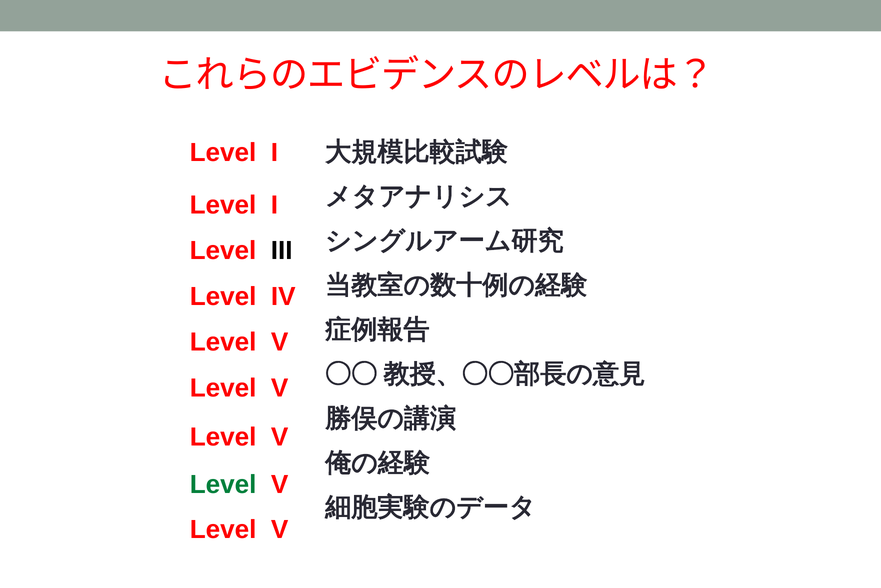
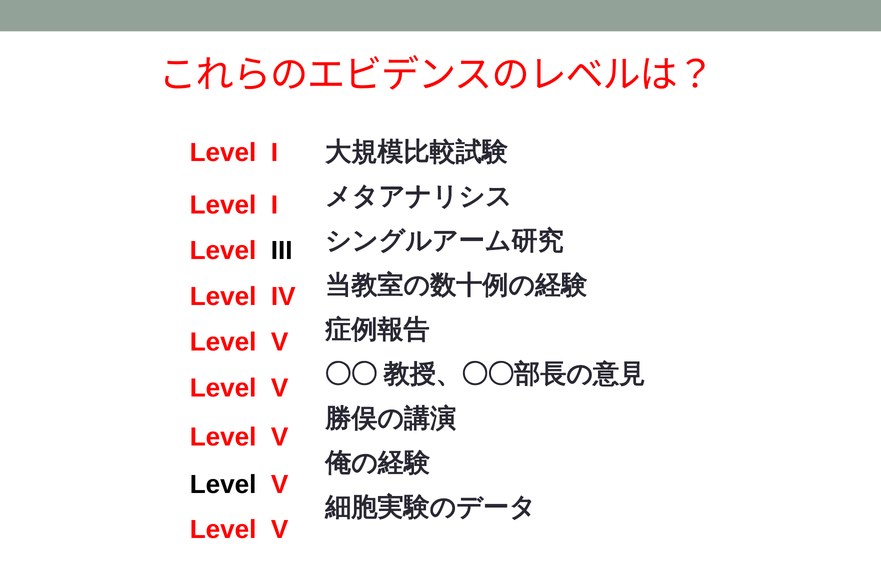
Level at (223, 484) colour: green -> black
